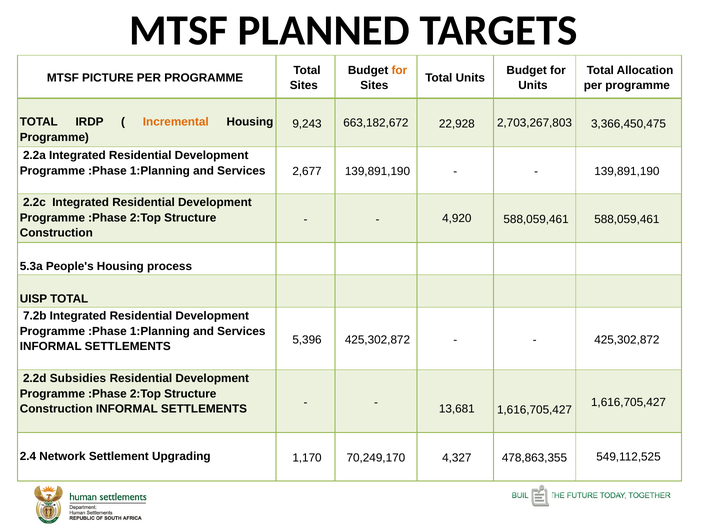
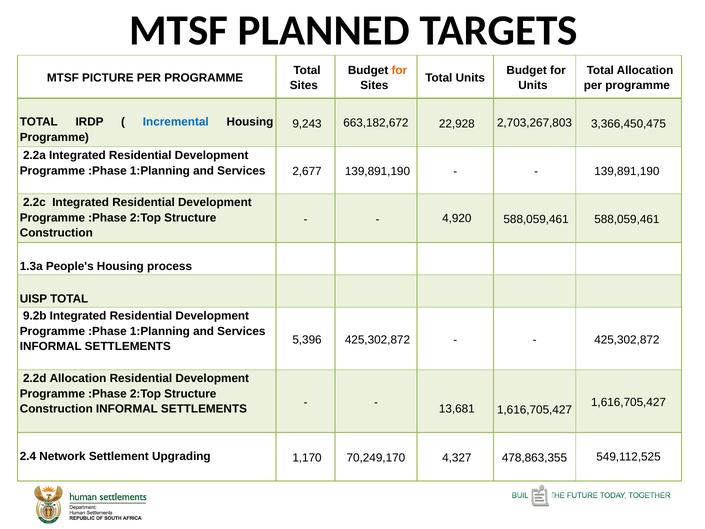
Incremental colour: orange -> blue
5.3a: 5.3a -> 1.3a
7.2b: 7.2b -> 9.2b
2.2d Subsidies: Subsidies -> Allocation
